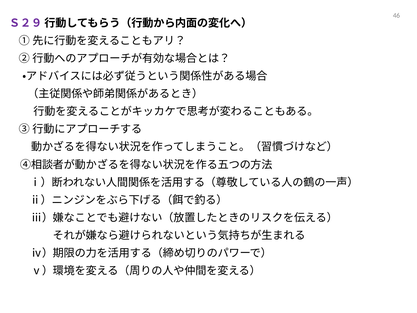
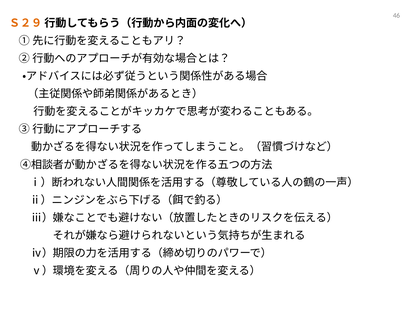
Ｓ２９ colour: purple -> orange
